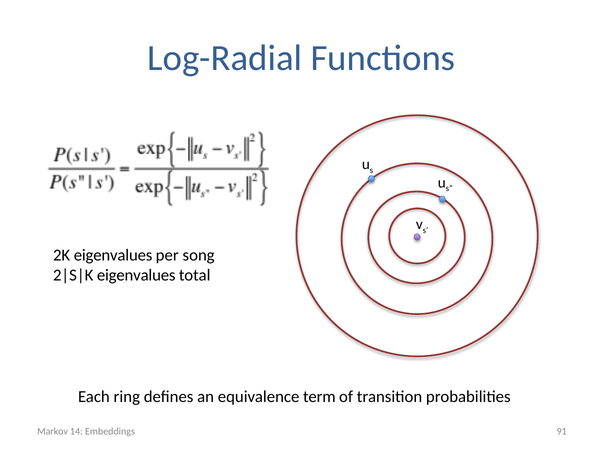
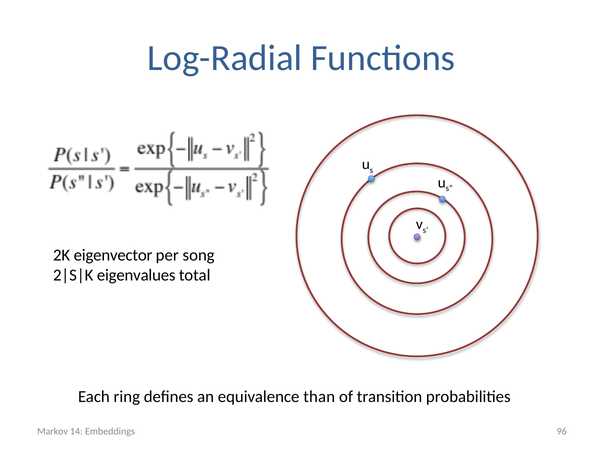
2K eigenvalues: eigenvalues -> eigenvector
term: term -> than
91: 91 -> 96
